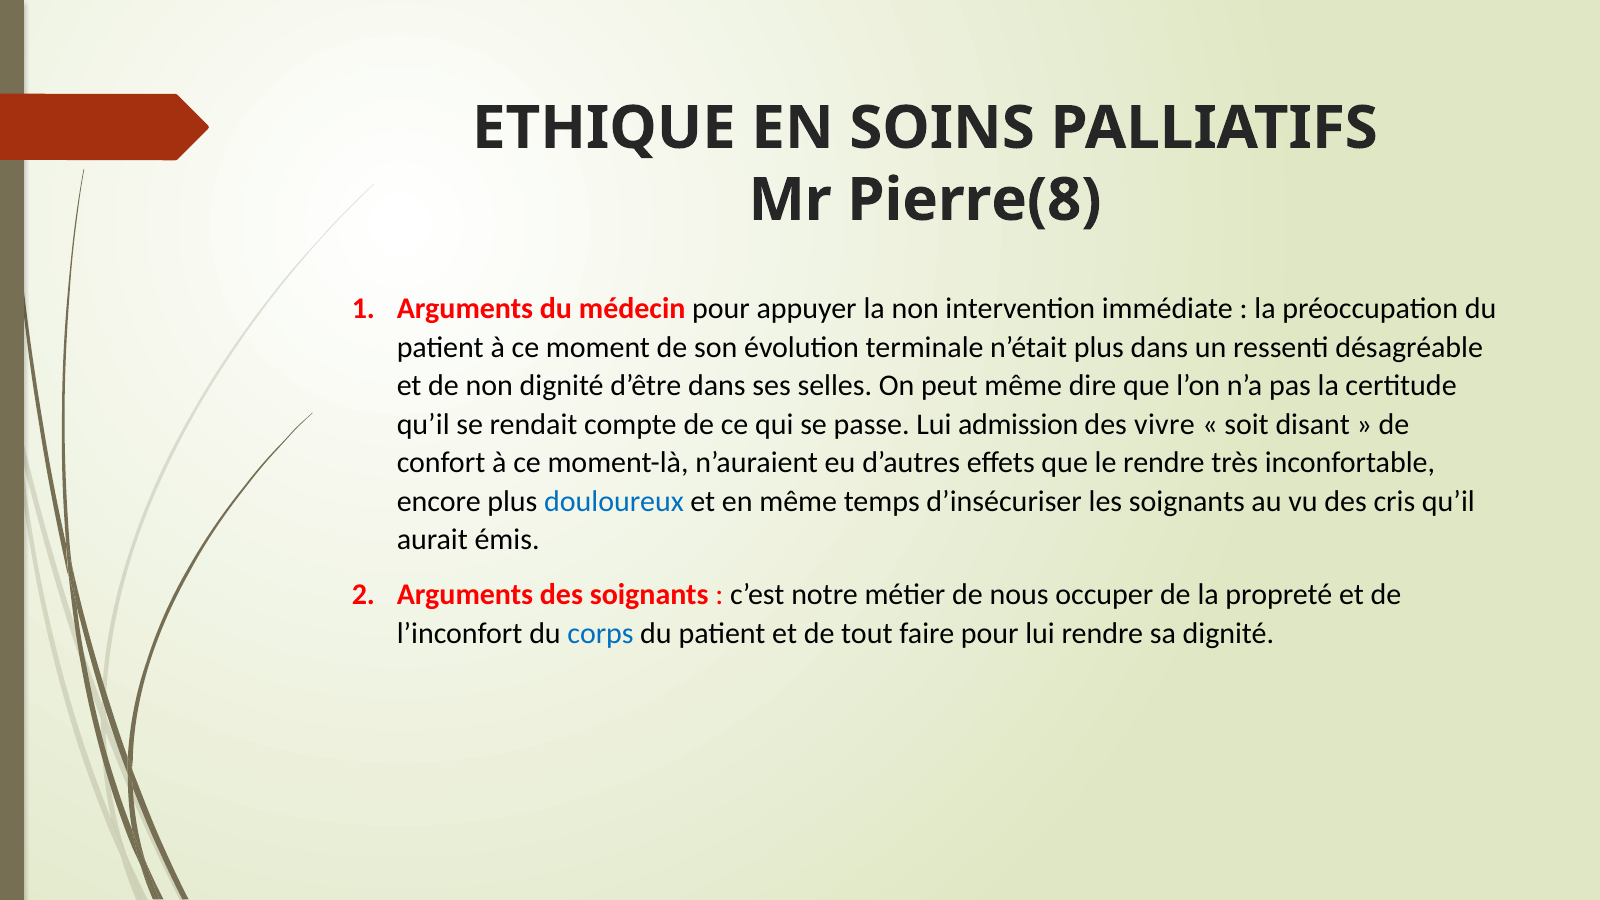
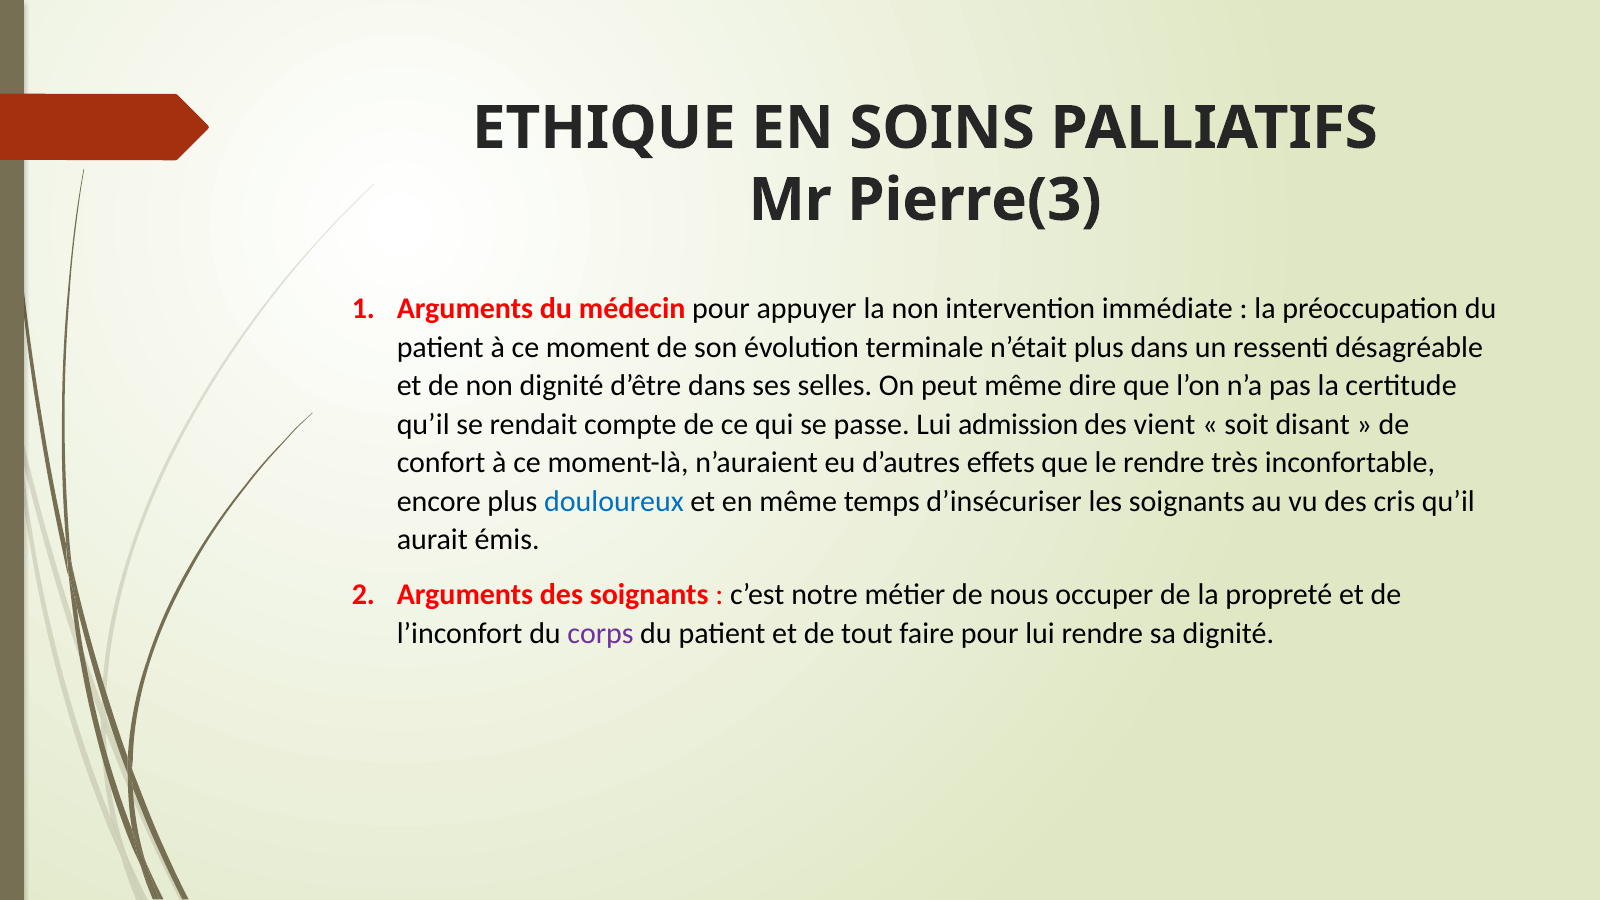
Pierre(8: Pierre(8 -> Pierre(3
vivre: vivre -> vient
corps colour: blue -> purple
